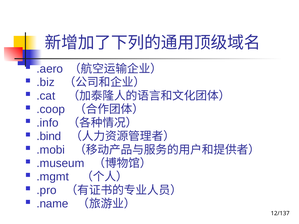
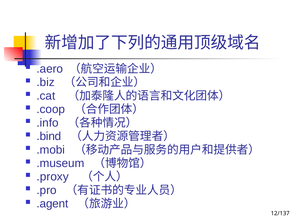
.mgmt: .mgmt -> .proxy
.name: .name -> .agent
